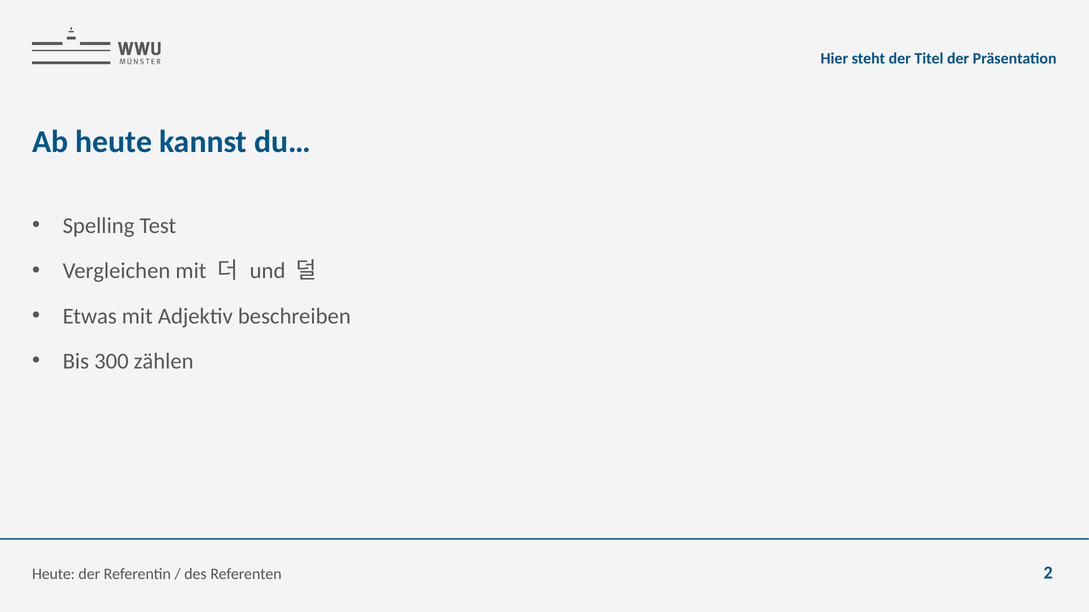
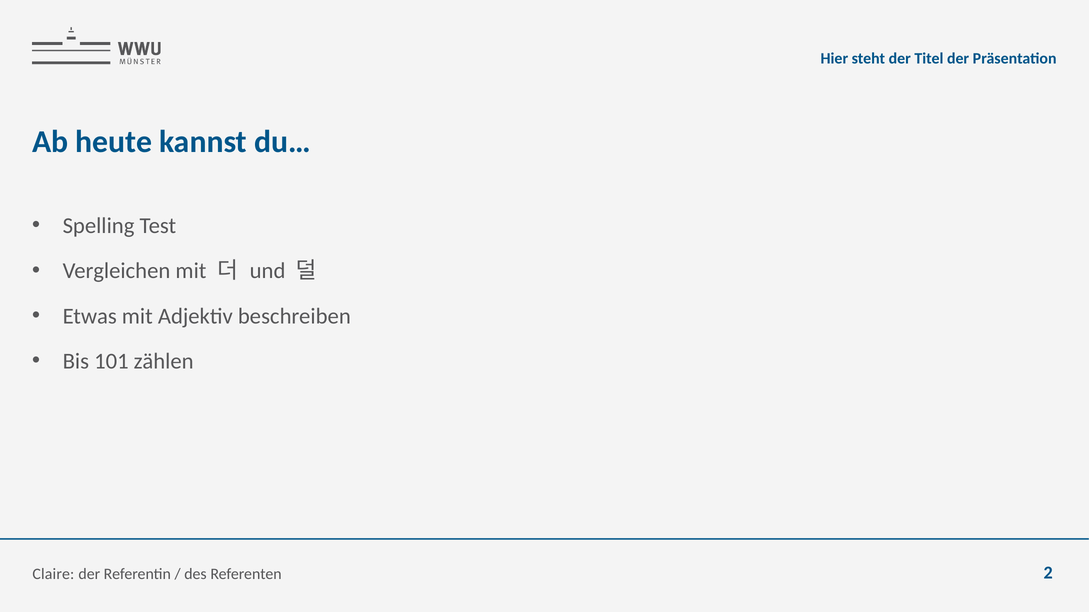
300: 300 -> 101
Heute at (54, 574): Heute -> Claire
